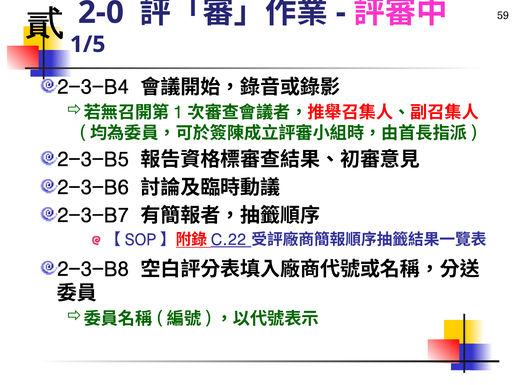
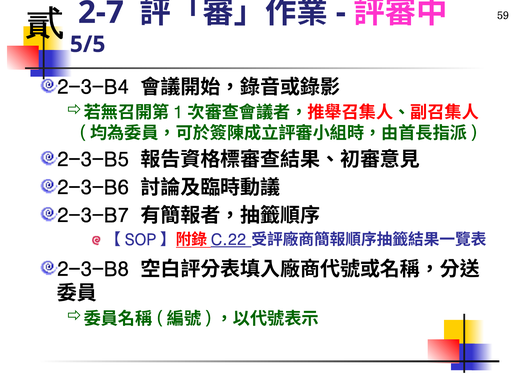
2-0: 2-0 -> 2-7
1/5: 1/5 -> 5/5
